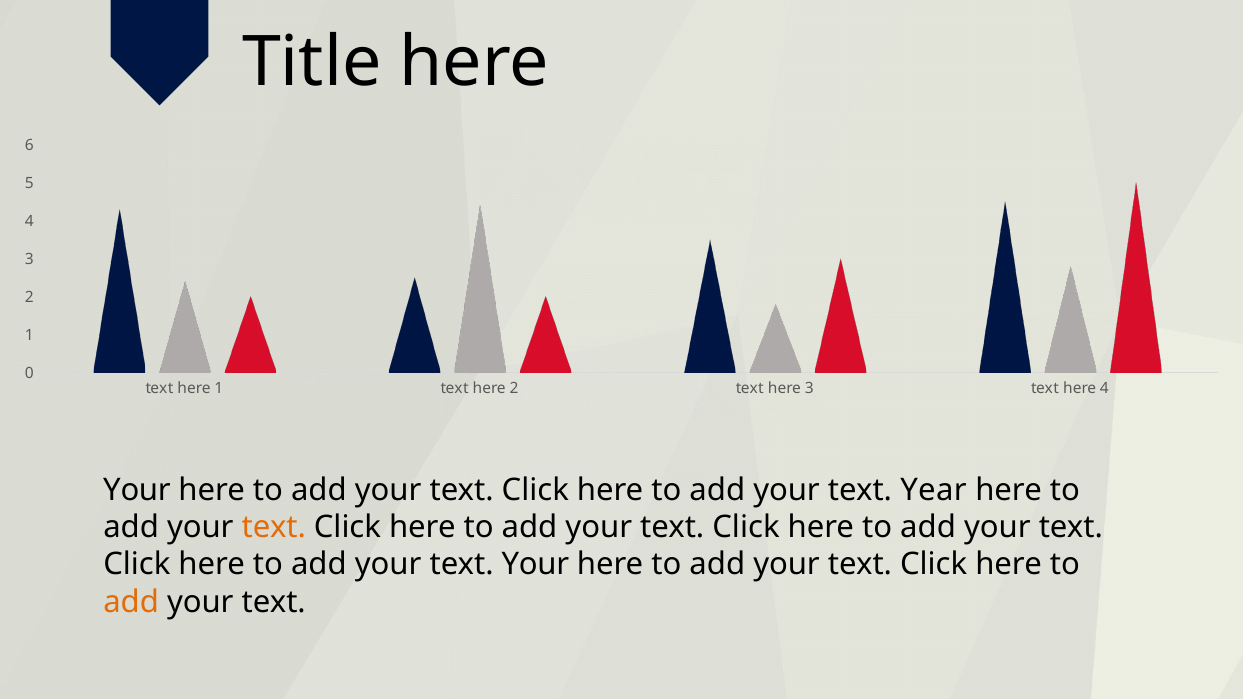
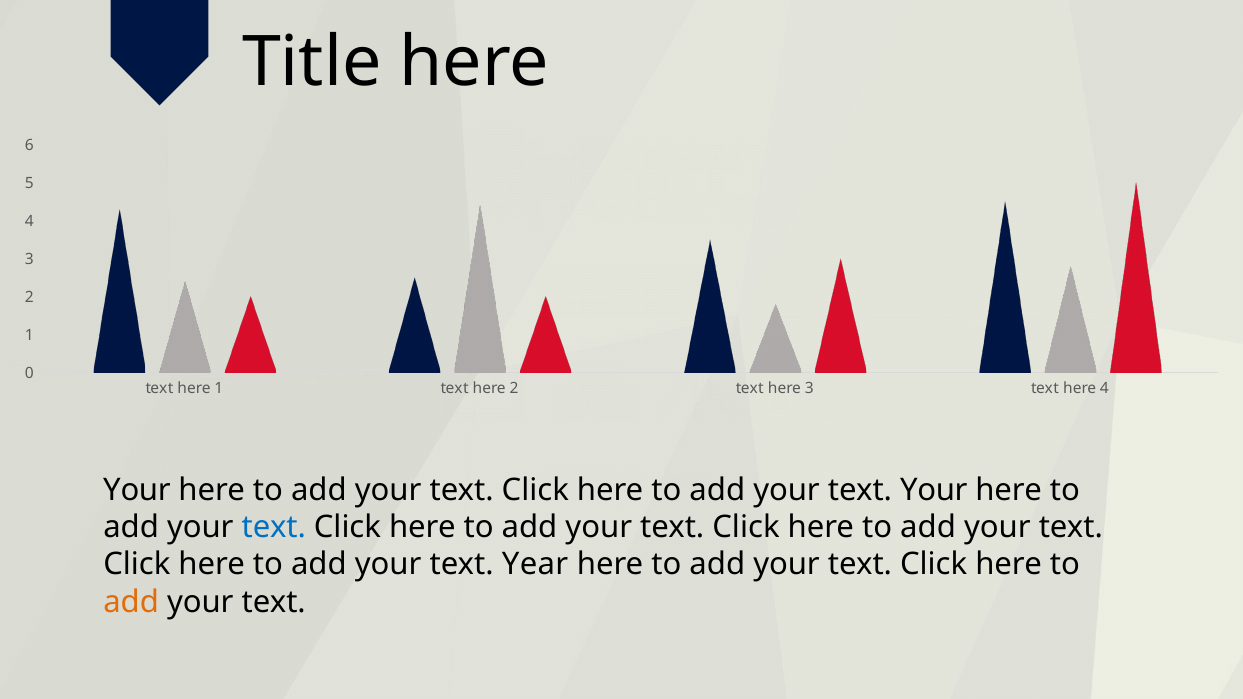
text Year: Year -> Your
text at (274, 527) colour: orange -> blue
text Your: Your -> Year
